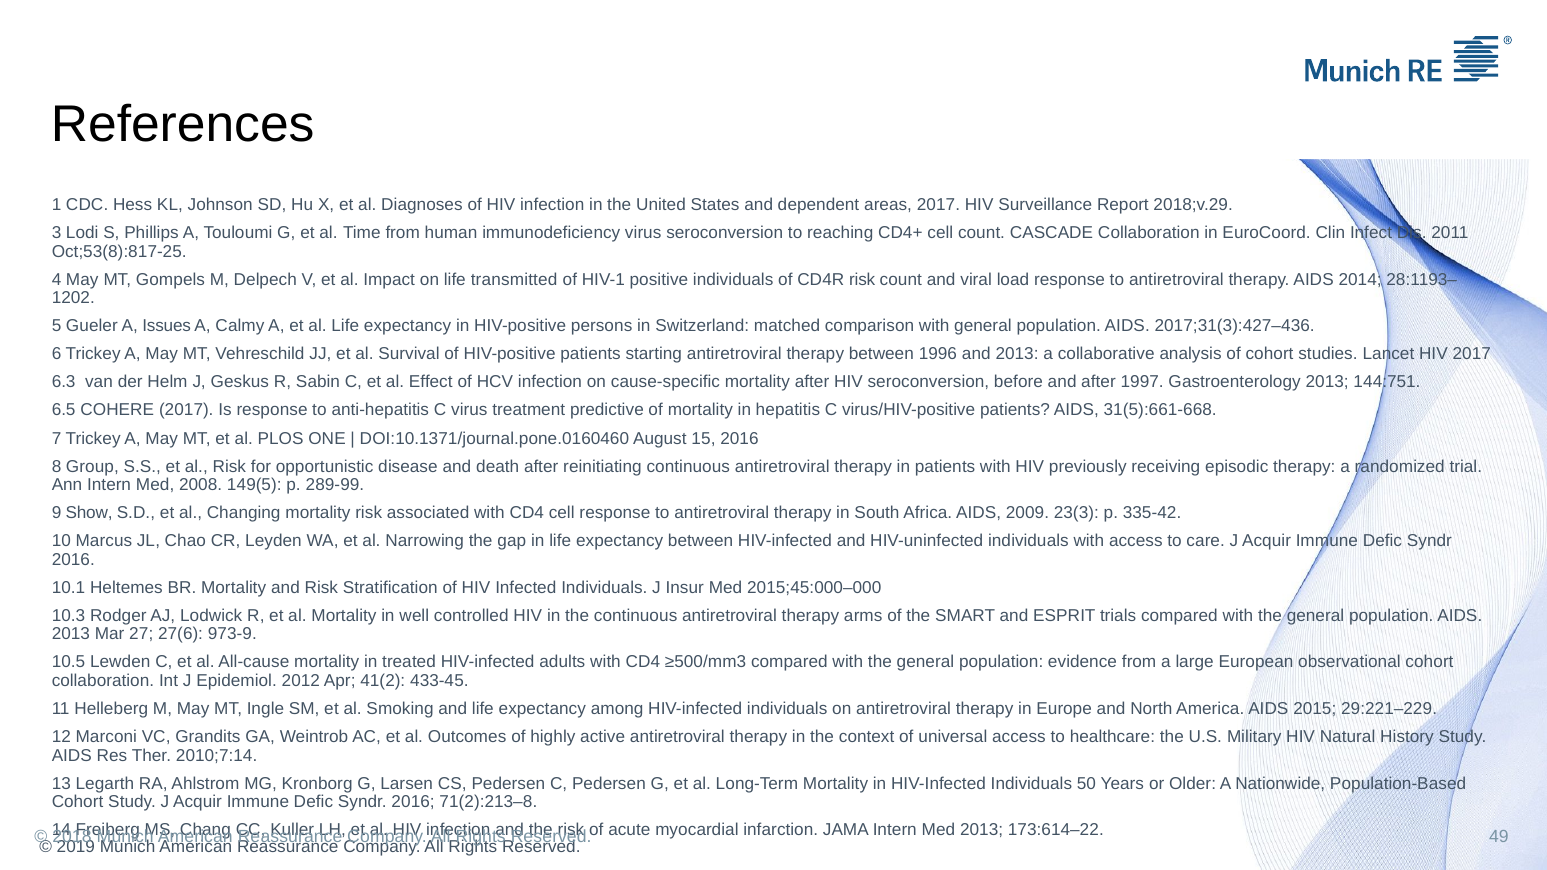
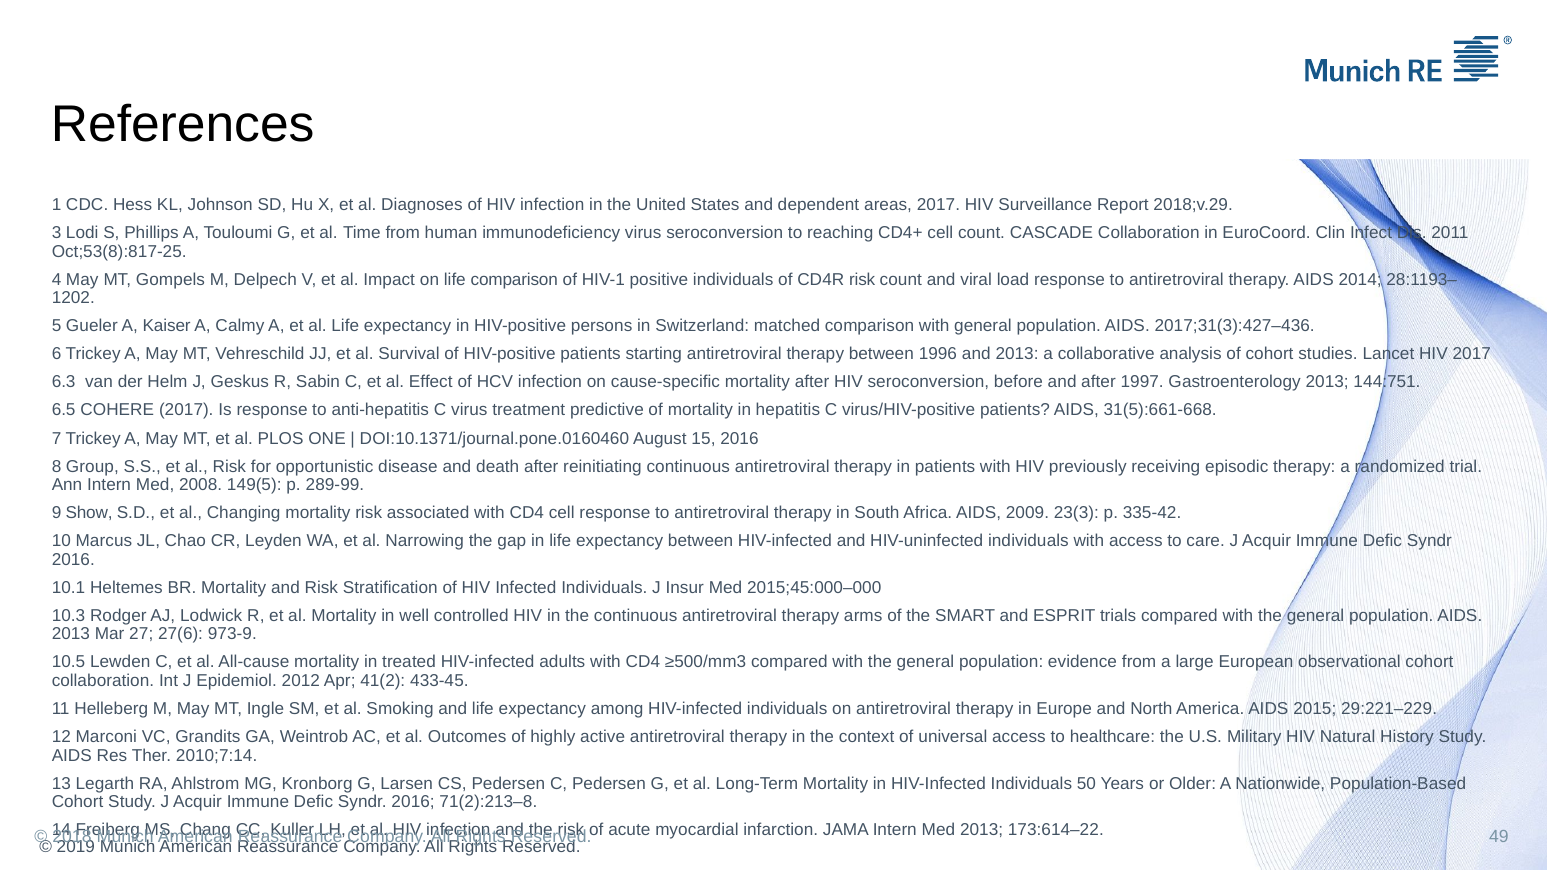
life transmitted: transmitted -> comparison
Issues: Issues -> Kaiser
